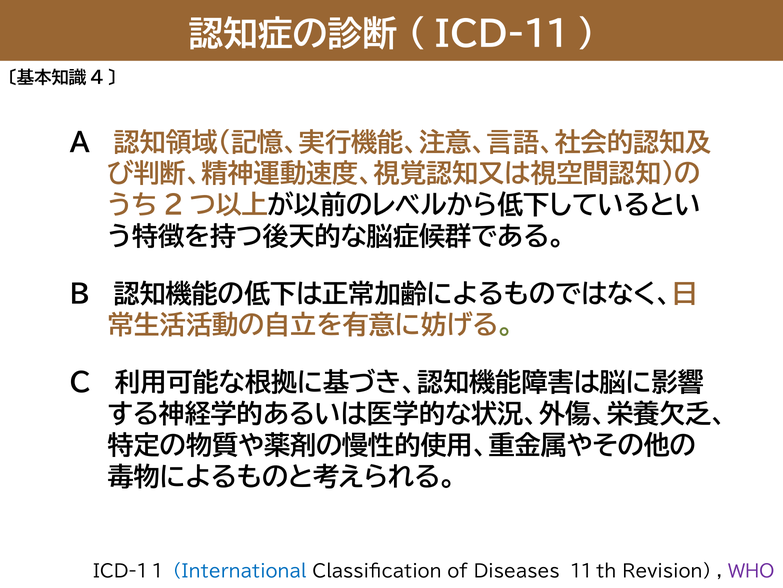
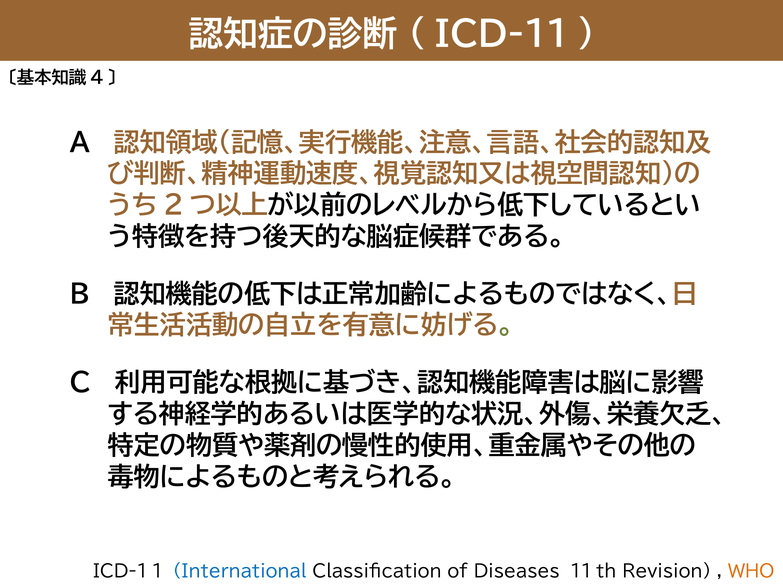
WHO colour: purple -> orange
